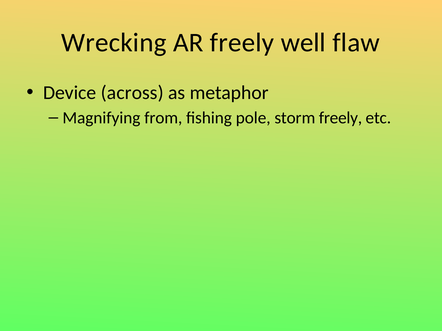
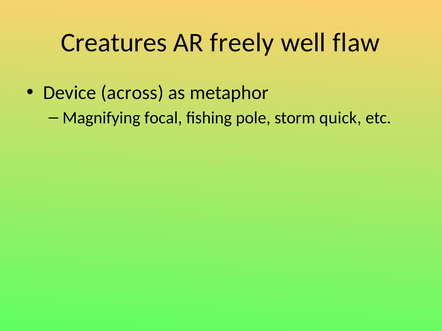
Wrecking: Wrecking -> Creatures
from: from -> focal
storm freely: freely -> quick
